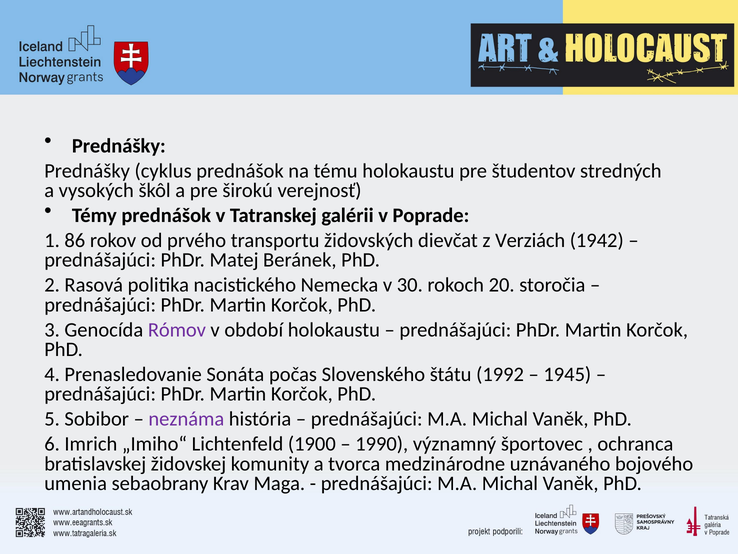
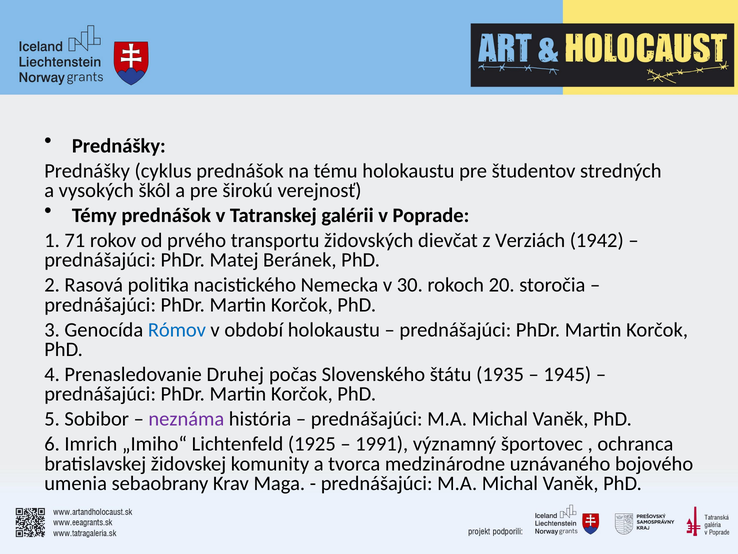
86: 86 -> 71
Rómov colour: purple -> blue
Sonáta: Sonáta -> Druhej
1992: 1992 -> 1935
1900: 1900 -> 1925
1990: 1990 -> 1991
